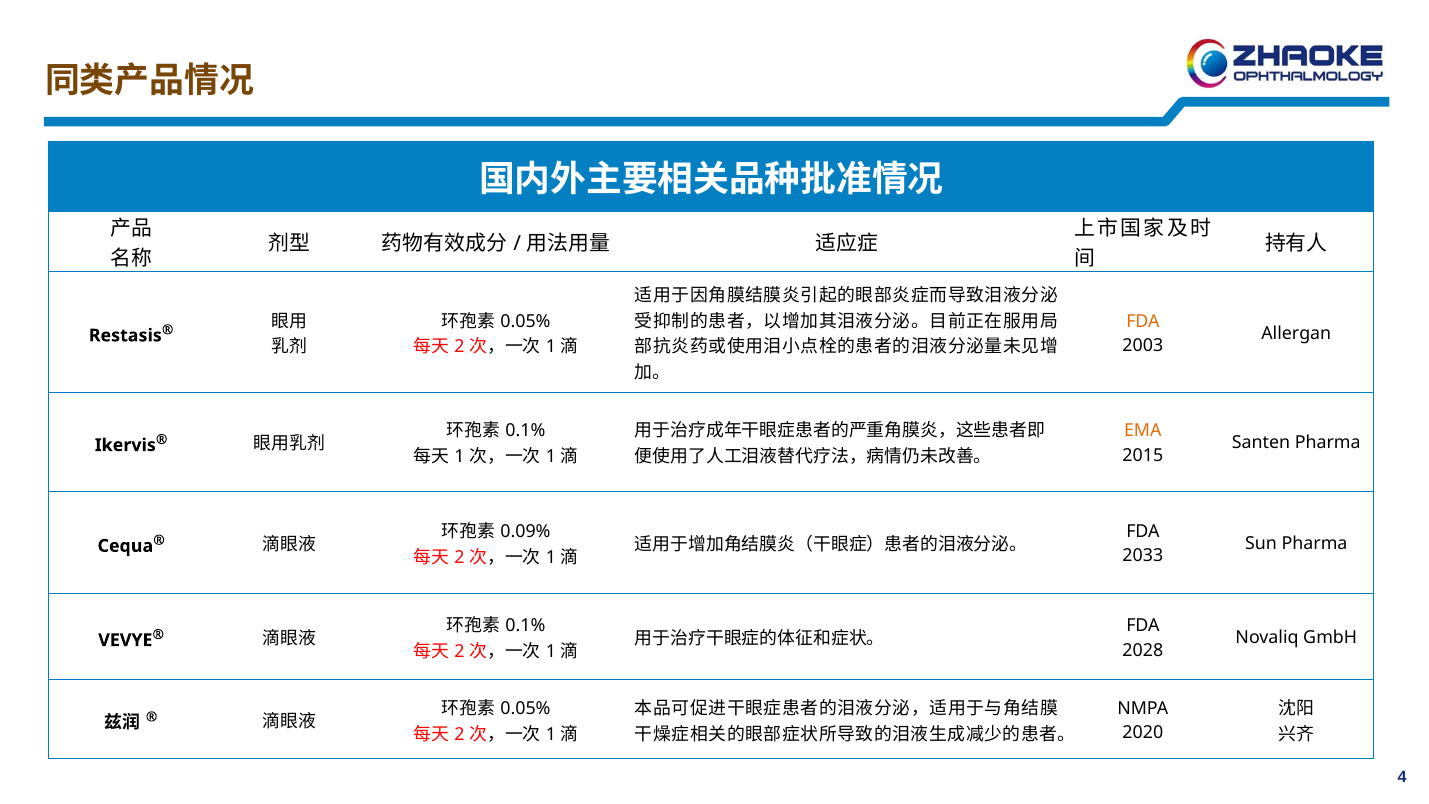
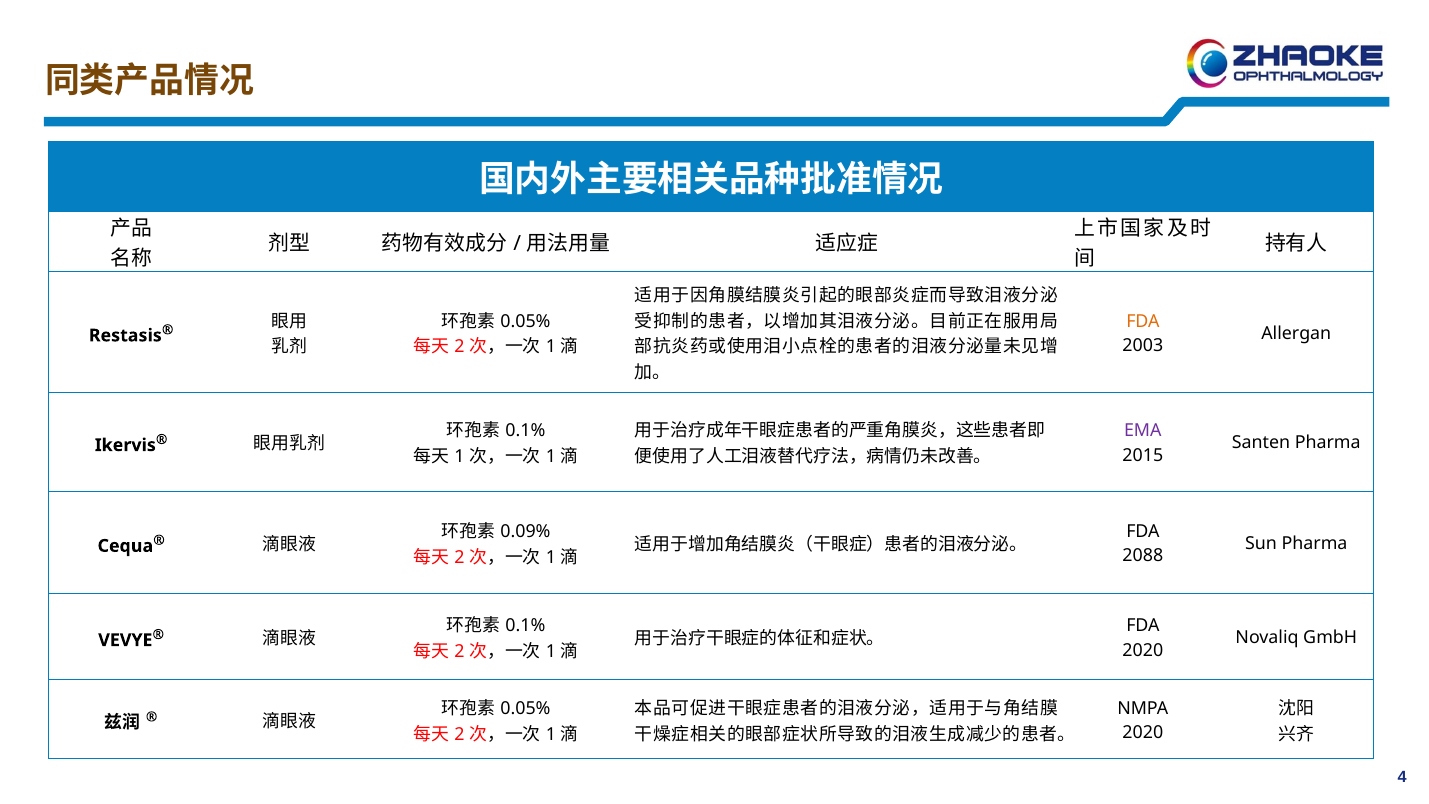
EMA colour: orange -> purple
2033: 2033 -> 2088
2028 at (1143, 650): 2028 -> 2020
